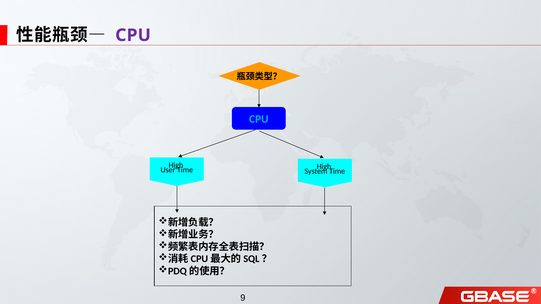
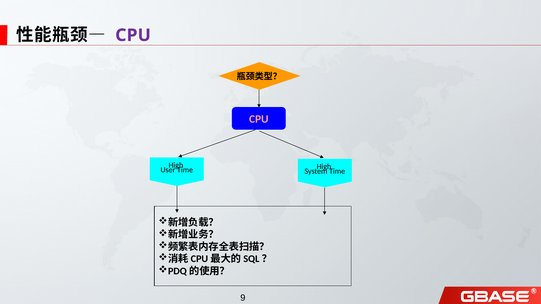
CPU at (259, 119) colour: light blue -> pink
